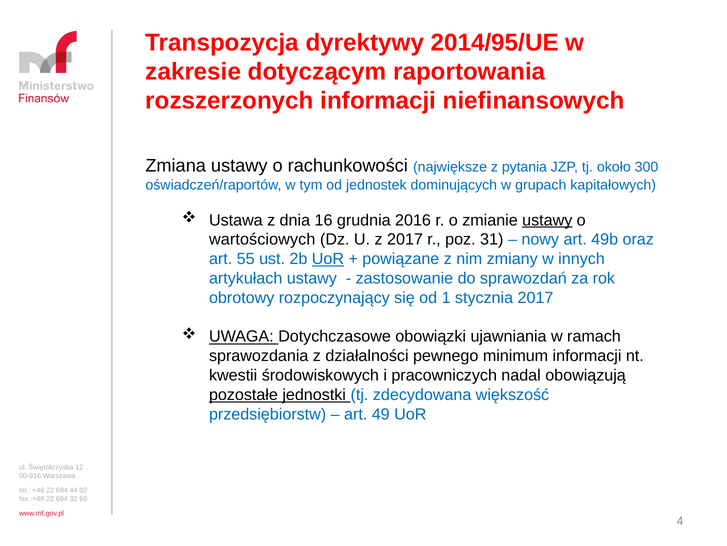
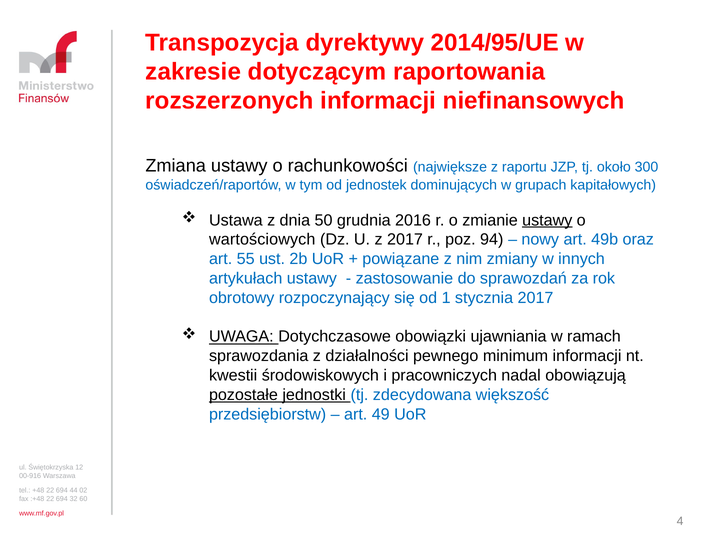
pytania: pytania -> raportu
16: 16 -> 50
31: 31 -> 94
UoR at (328, 259) underline: present -> none
